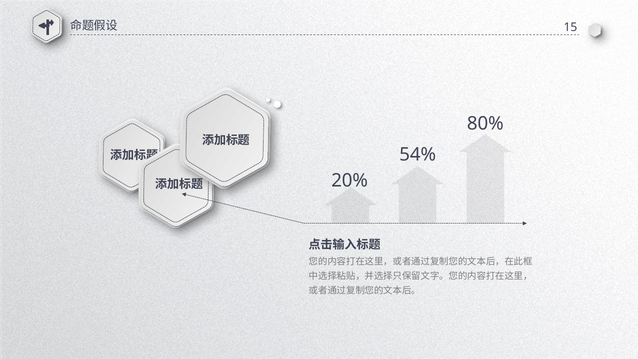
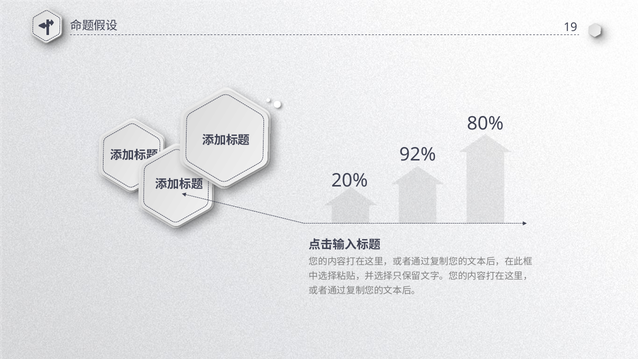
15: 15 -> 19
54%: 54% -> 92%
